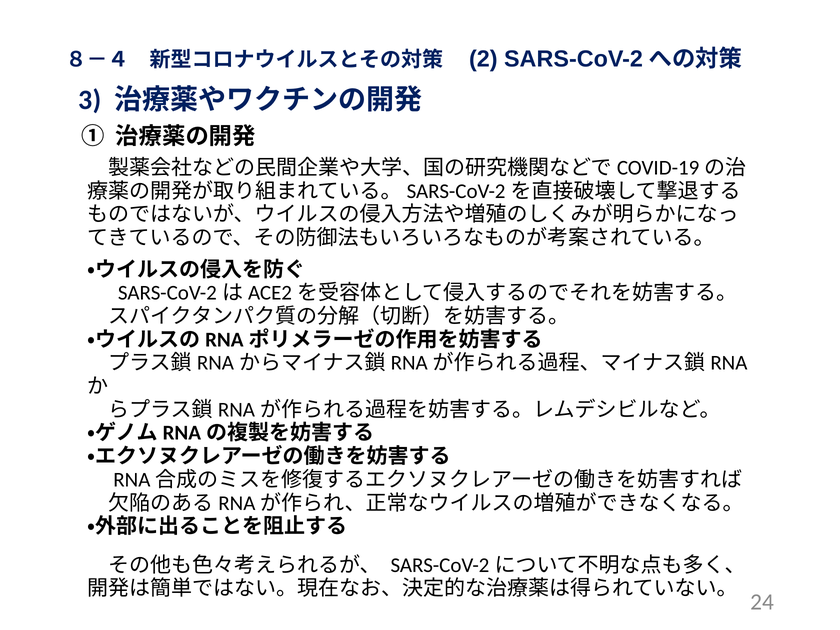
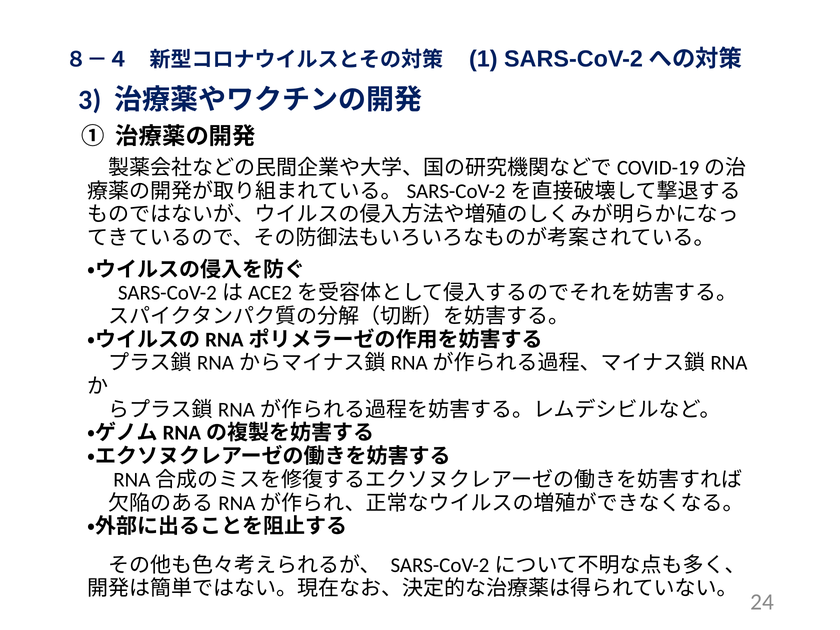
2: 2 -> 1
